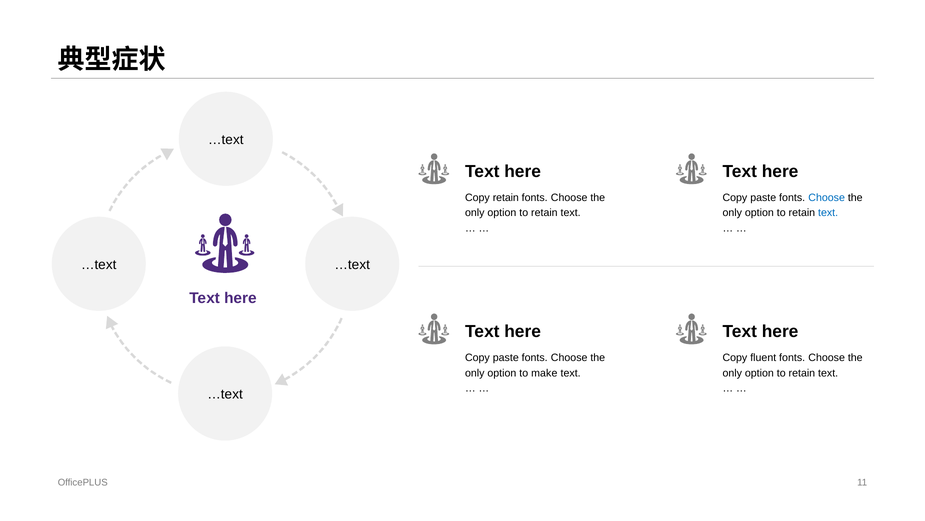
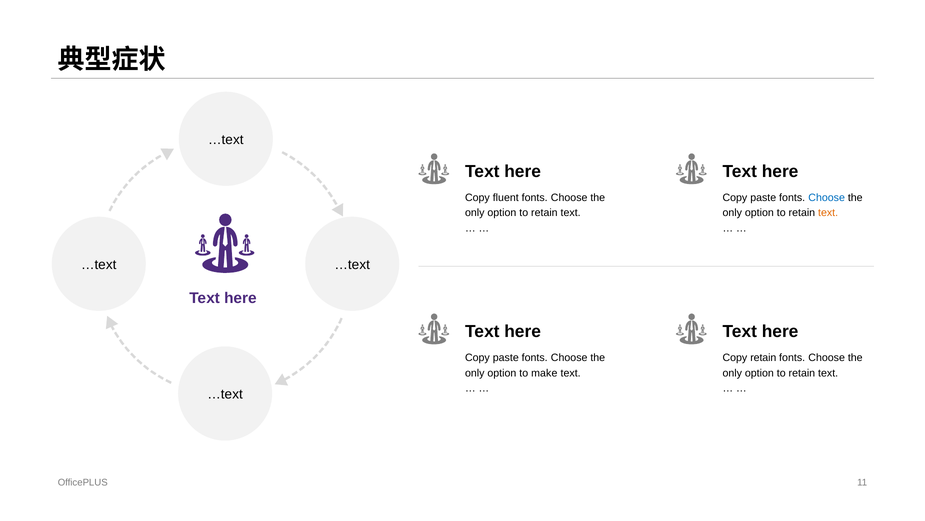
Copy retain: retain -> fluent
text at (828, 213) colour: blue -> orange
Copy fluent: fluent -> retain
